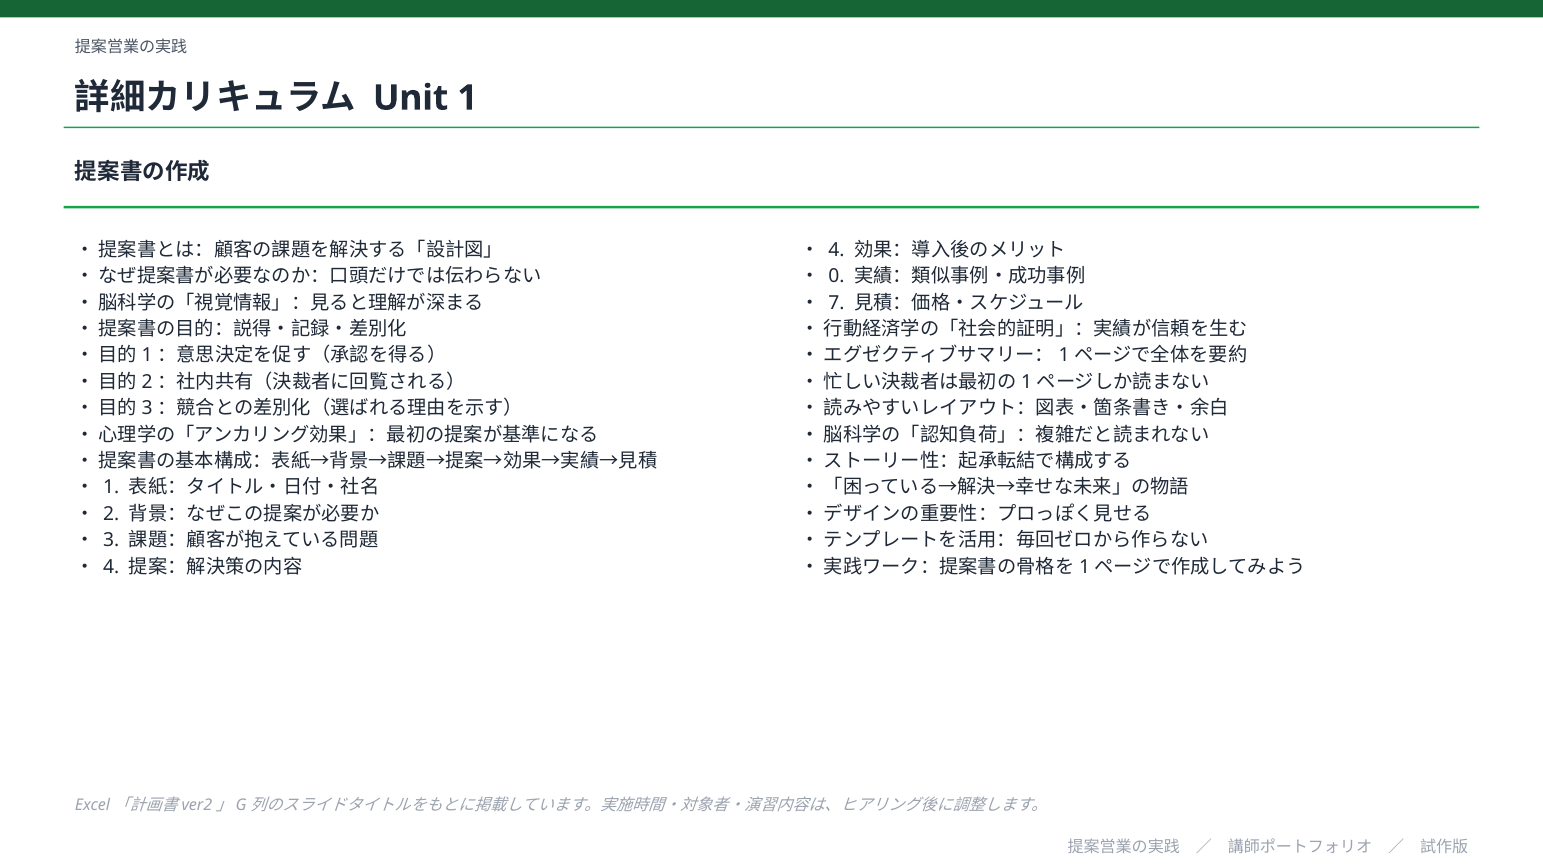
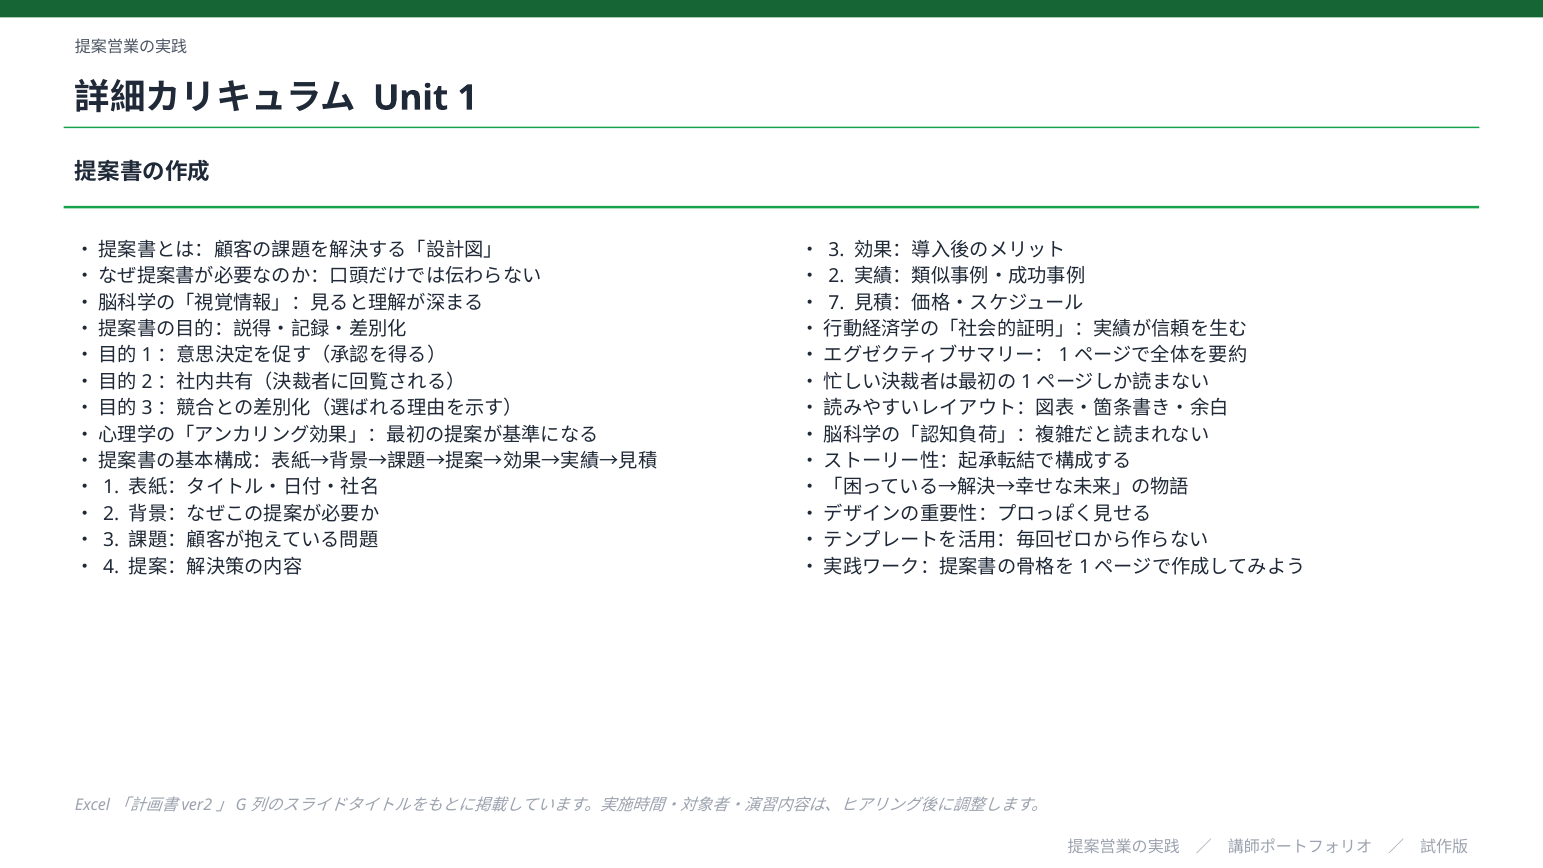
4 at (836, 250): 4 -> 3
0 at (836, 276): 0 -> 2
